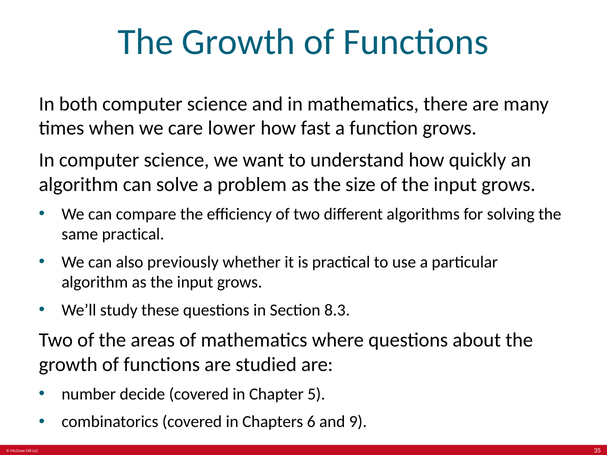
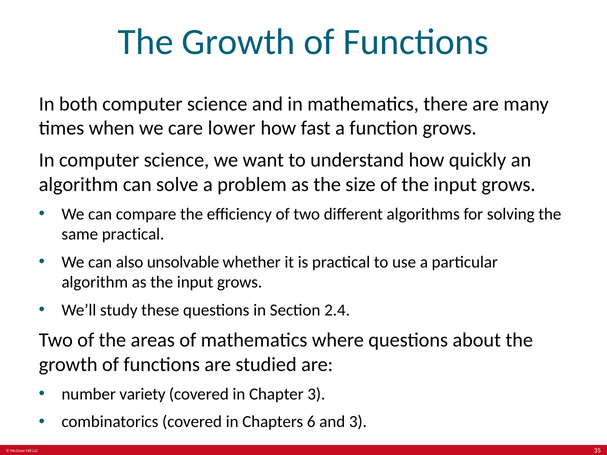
previously: previously -> unsolvable
8.3: 8.3 -> 2.4
decide: decide -> variety
Chapter 5: 5 -> 3
and 9: 9 -> 3
